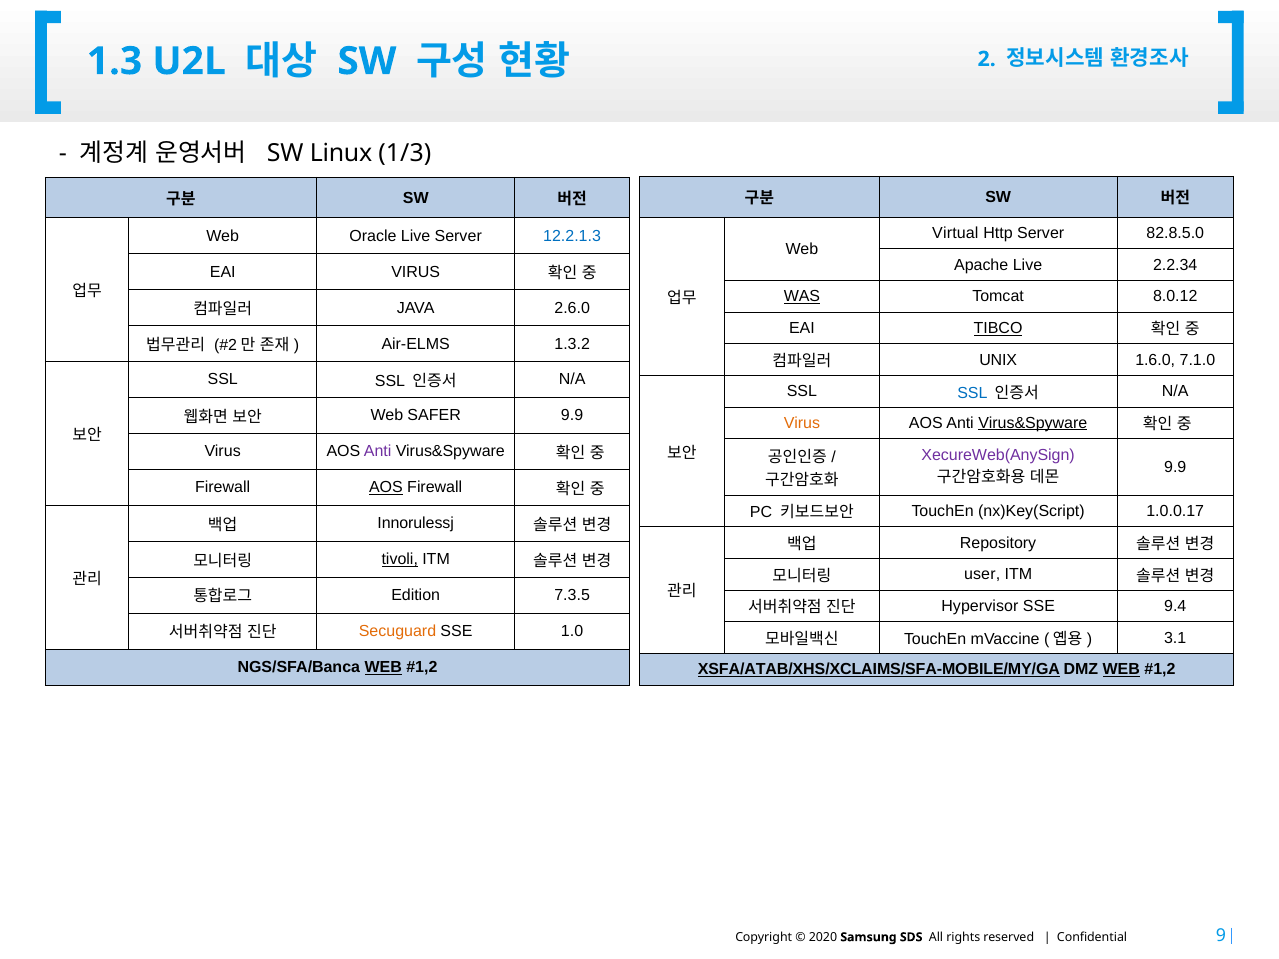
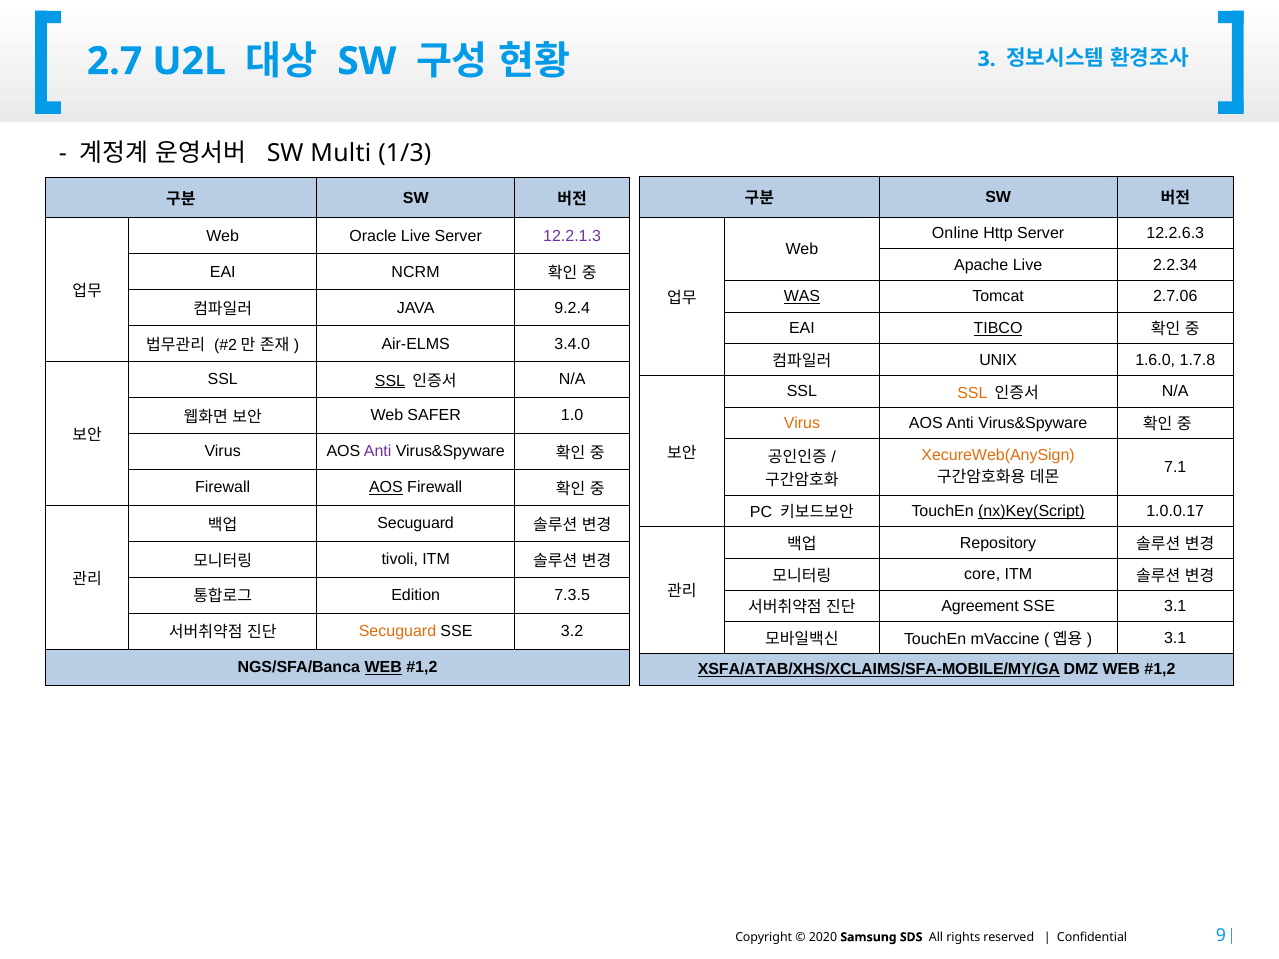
1.3: 1.3 -> 2.7
2: 2 -> 3
Linux: Linux -> Multi
Virtual: Virtual -> Online
82.8.5.0: 82.8.5.0 -> 12.2.6.3
12.2.1.3 colour: blue -> purple
EAI VIRUS: VIRUS -> NCRM
8.0.12: 8.0.12 -> 2.7.06
2.6.0: 2.6.0 -> 9.2.4
1.3.2: 1.3.2 -> 3.4.0
7.1.0: 7.1.0 -> 1.7.8
SSL at (390, 381) underline: none -> present
SSL at (972, 393) colour: blue -> orange
SAFER 9.9: 9.9 -> 1.0
Virus&Spyware at (1033, 423) underline: present -> none
XecureWeb(AnySign colour: purple -> orange
9.9 at (1175, 467): 9.9 -> 7.1
nx)Key(Script underline: none -> present
Innorulessj at (416, 524): Innorulessj -> Secuguard
tivoli underline: present -> none
user: user -> core
Hypervisor: Hypervisor -> Agreement
SSE 9.4: 9.4 -> 3.1
1.0: 1.0 -> 3.2
WEB at (1121, 670) underline: present -> none
